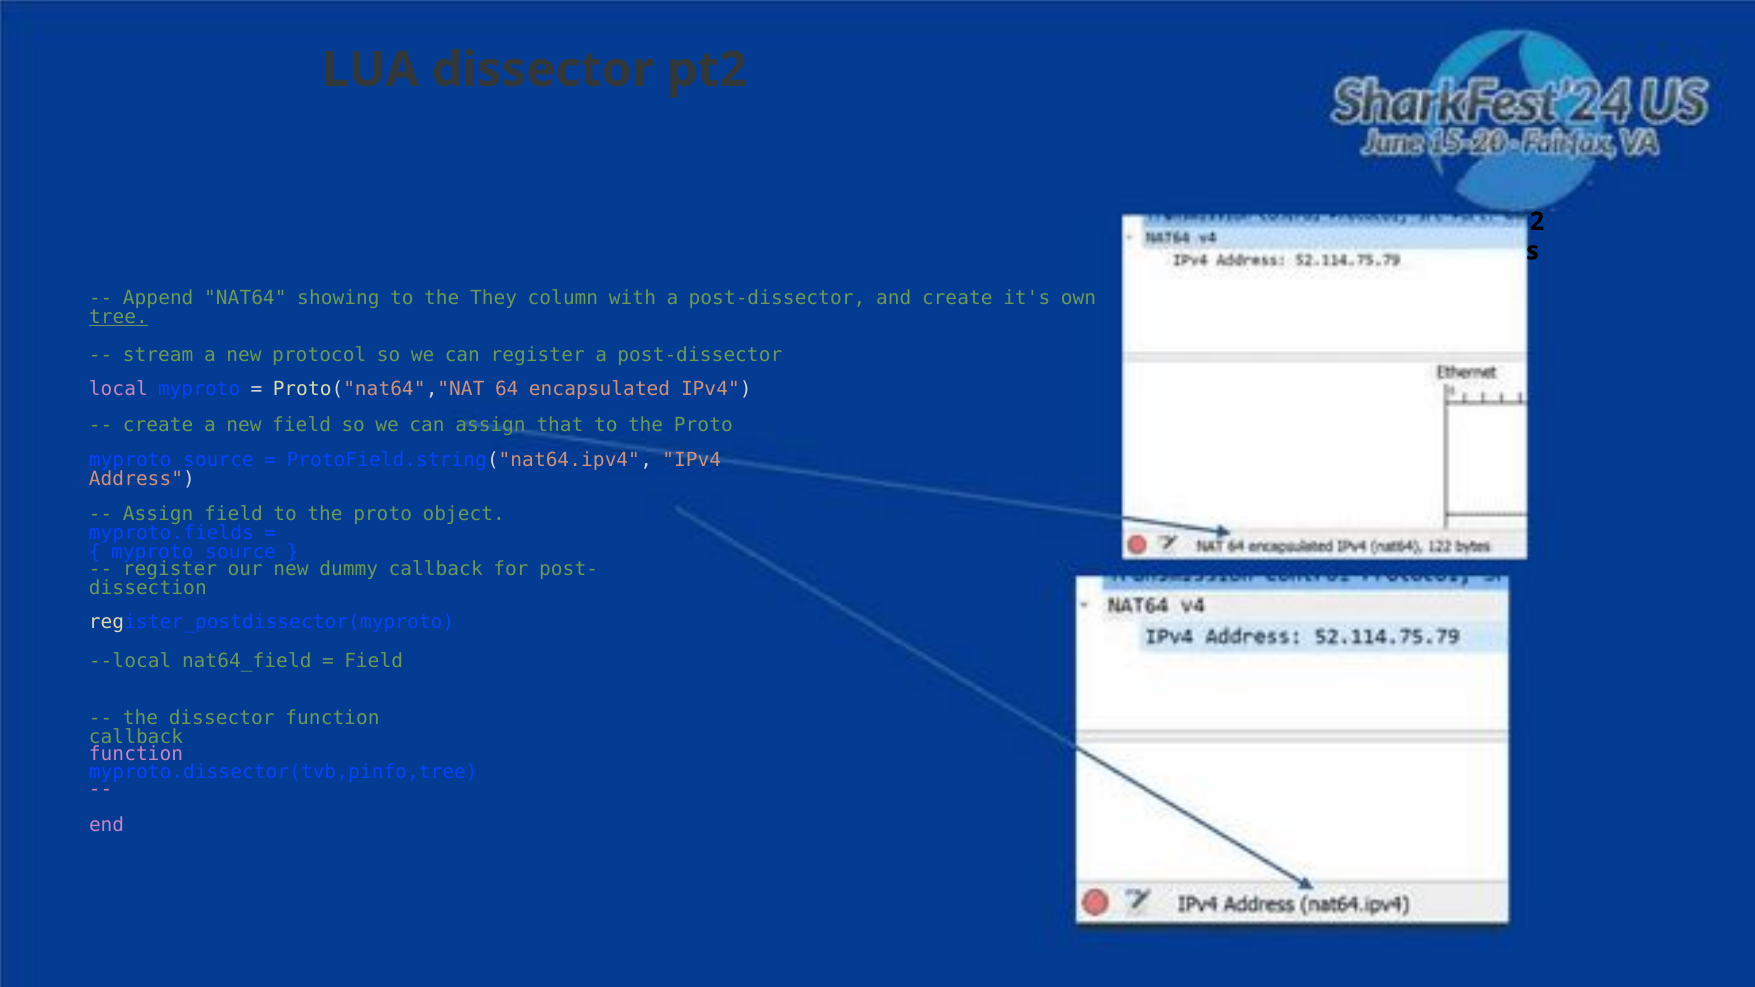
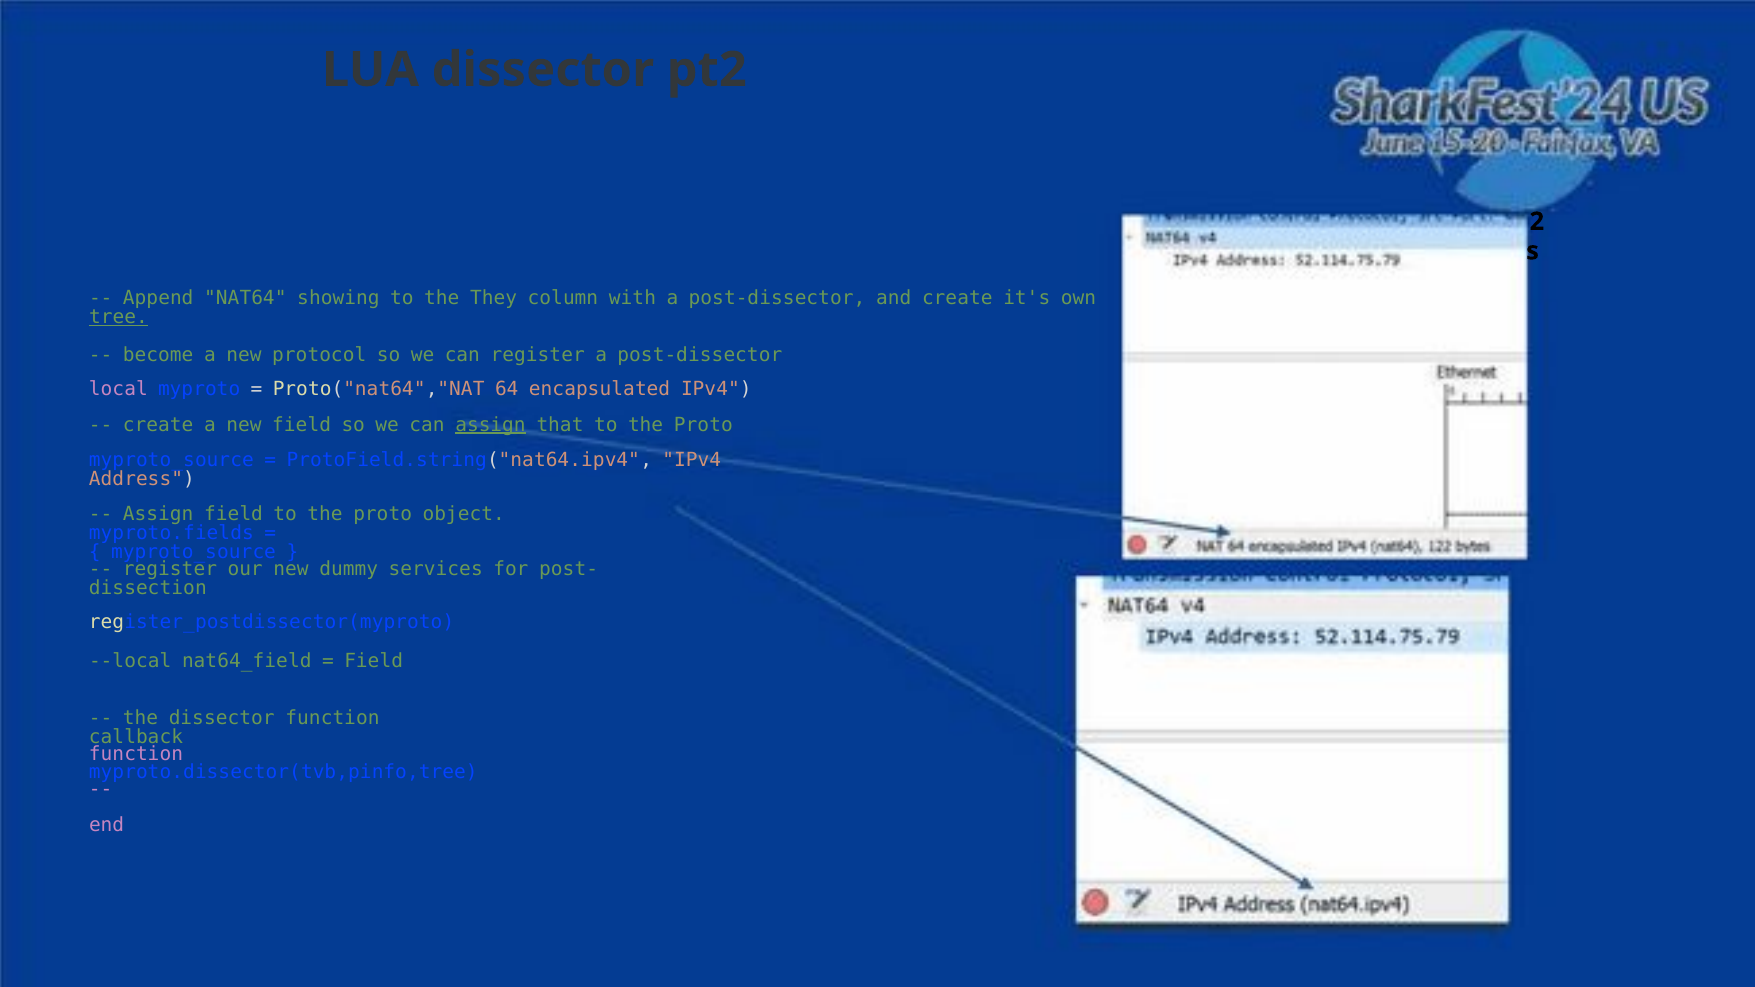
stream: stream -> become
assign at (490, 425) underline: none -> present
dummy callback: callback -> services
